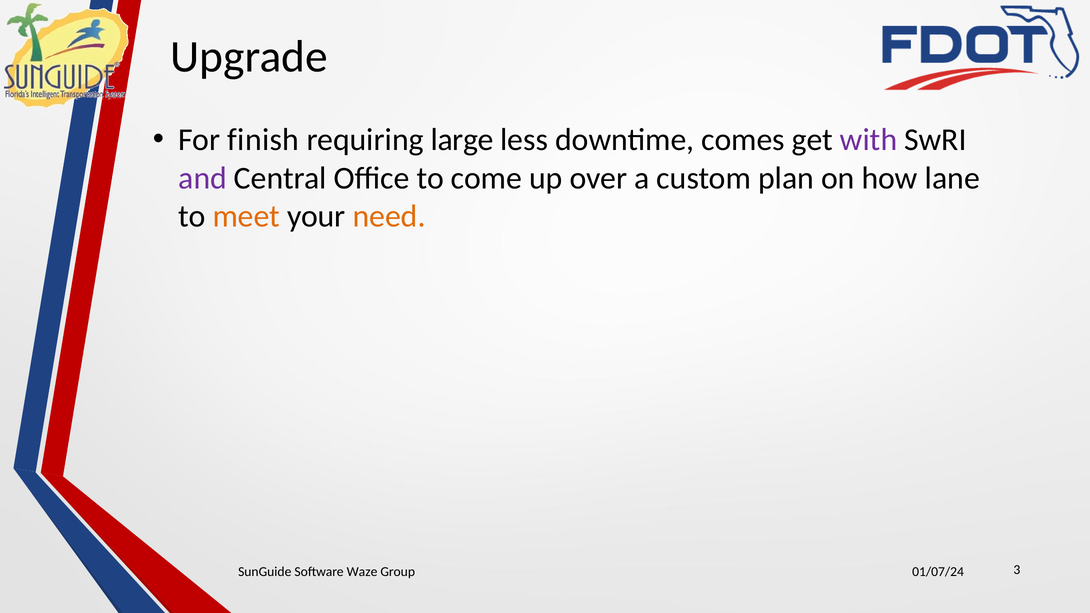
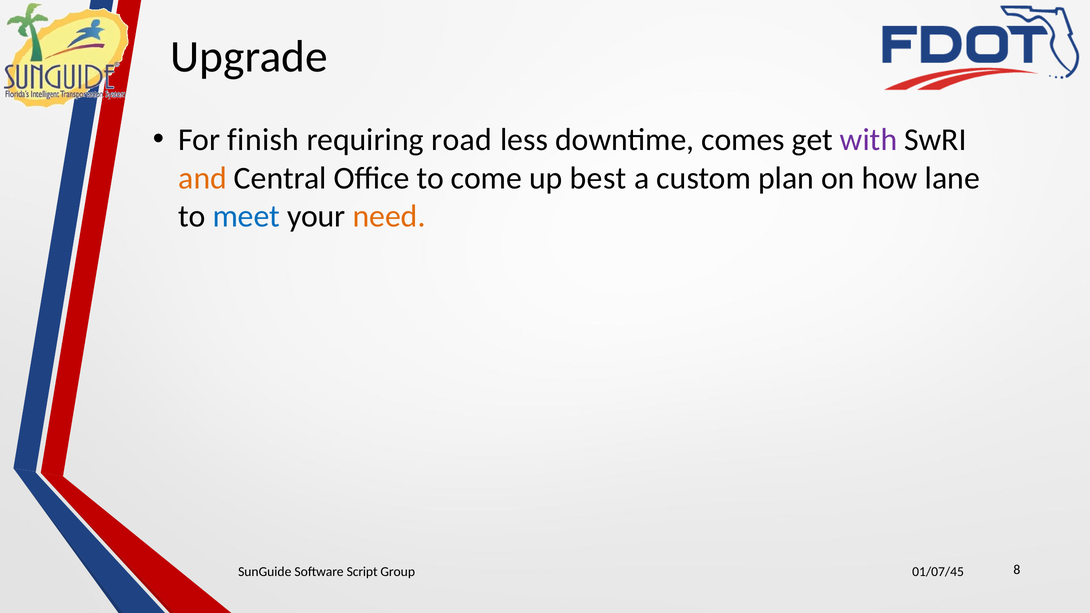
large: large -> road
and colour: purple -> orange
over: over -> best
meet colour: orange -> blue
Waze: Waze -> Script
01/07/24: 01/07/24 -> 01/07/45
3: 3 -> 8
